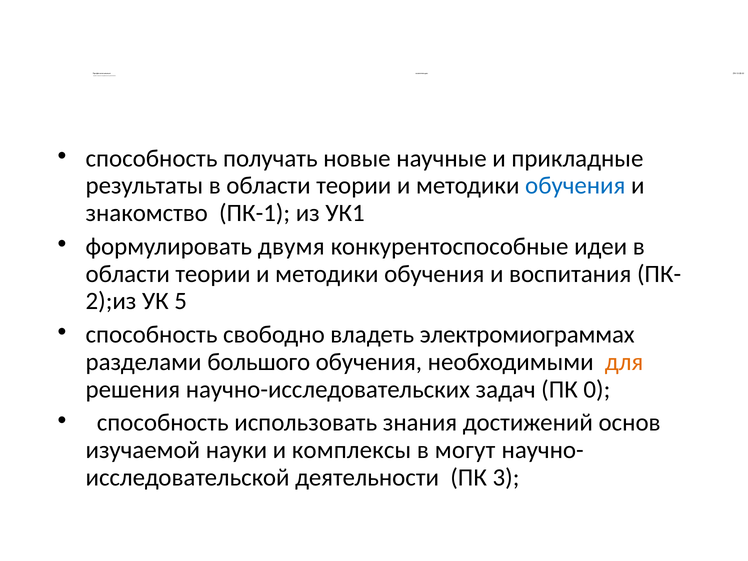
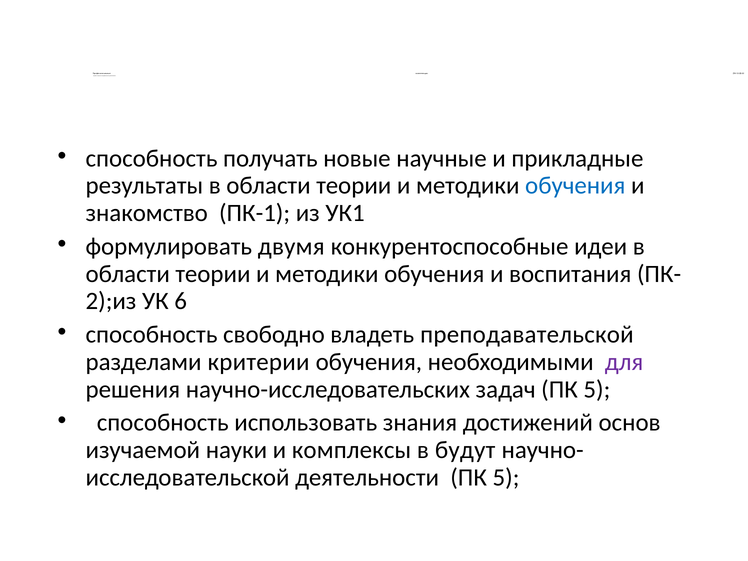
5: 5 -> 6
электромиограммах: электромиограммах -> преподавательской
большого: большого -> критерии
для colour: orange -> purple
задач ПК 0: 0 -> 5
могут: могут -> будут
деятельности ПК 3: 3 -> 5
